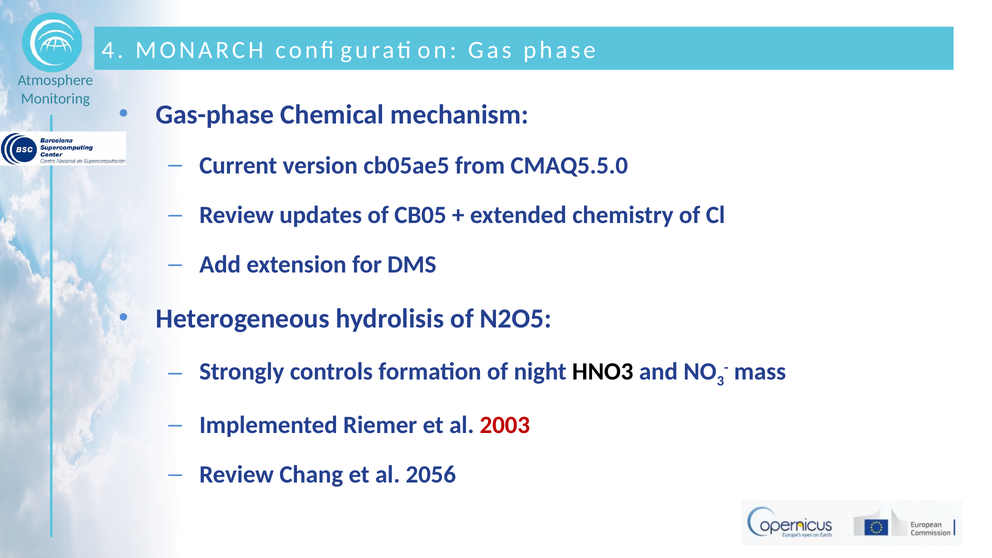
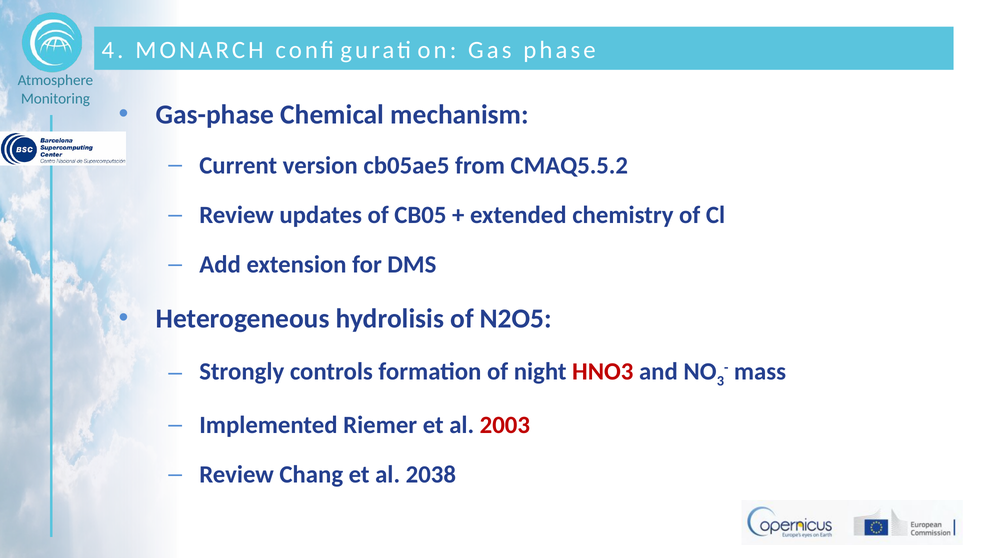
CMAQ5.5.0: CMAQ5.5.0 -> CMAQ5.5.2
HNO3 colour: black -> red
2056: 2056 -> 2038
